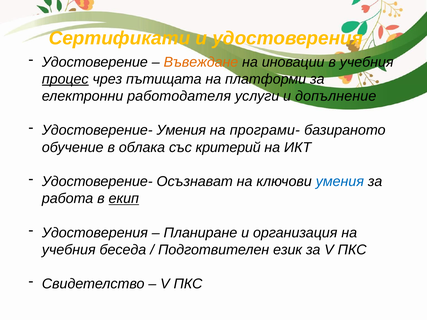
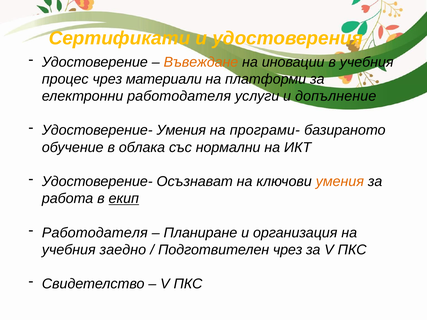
процес underline: present -> none
пътищата: пътищата -> материали
критерий: критерий -> нормални
умения at (340, 182) colour: blue -> orange
Удостоверения at (95, 233): Удостоверения -> Работодателя
беседа: беседа -> заедно
Подготвителен език: език -> чрез
